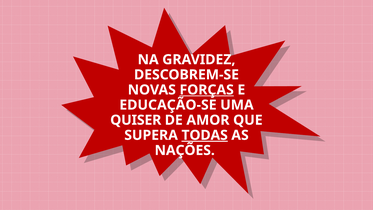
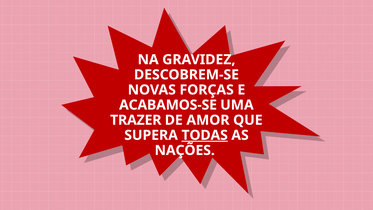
FORÇAS underline: present -> none
EDUCAÇÃO-SE: EDUCAÇÃO-SE -> ACABAMOS-SE
QUISER: QUISER -> TRAZER
